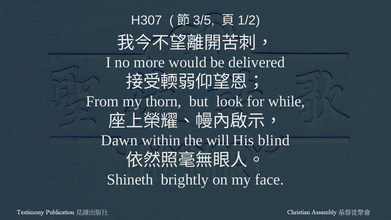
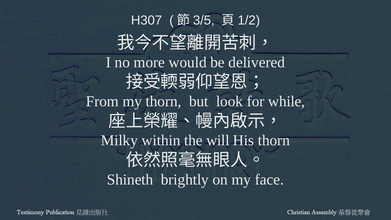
Dawn: Dawn -> Milky
His blind: blind -> thorn
